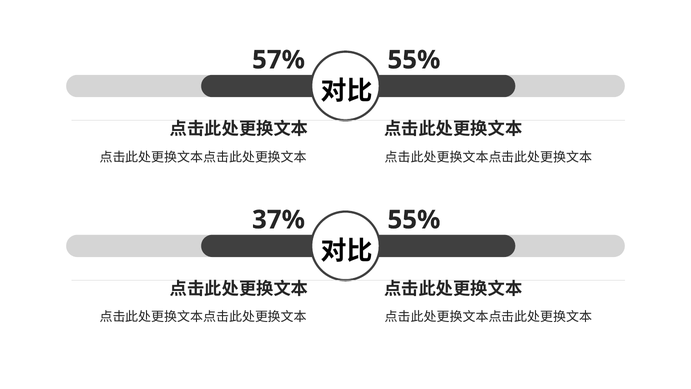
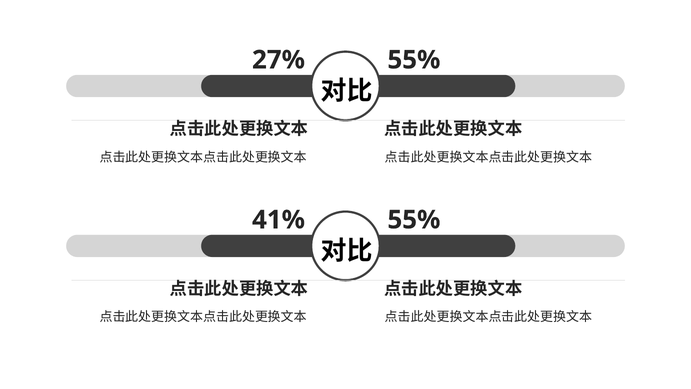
57%: 57% -> 27%
37%: 37% -> 41%
